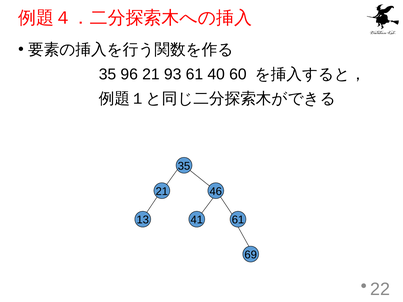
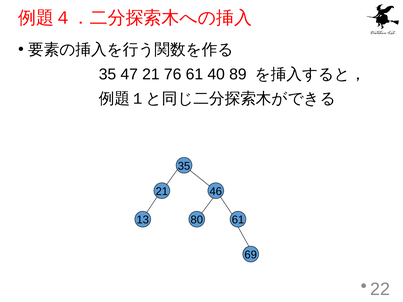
96: 96 -> 47
93: 93 -> 76
60: 60 -> 89
41: 41 -> 80
